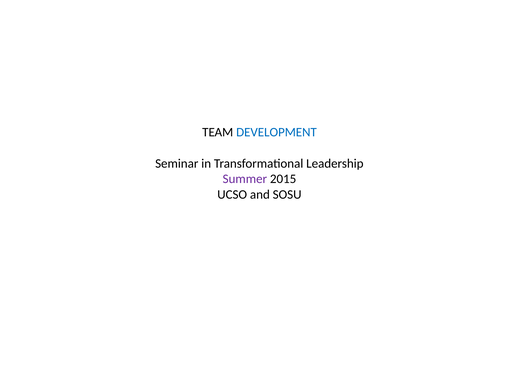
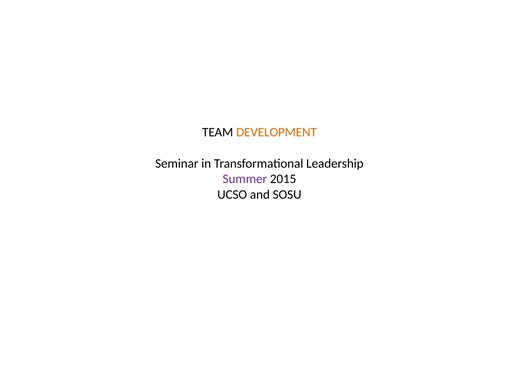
DEVELOPMENT colour: blue -> orange
